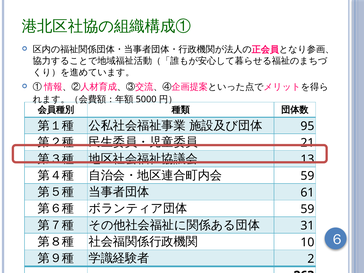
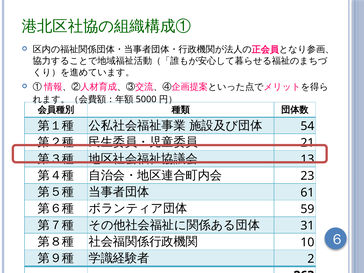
95: 95 -> 54
59 at (307, 176): 59 -> 23
